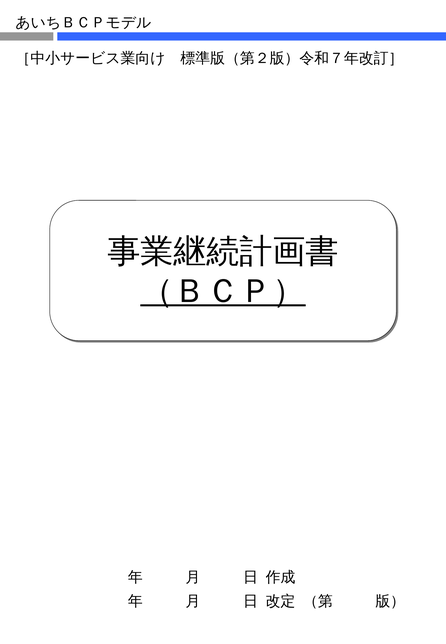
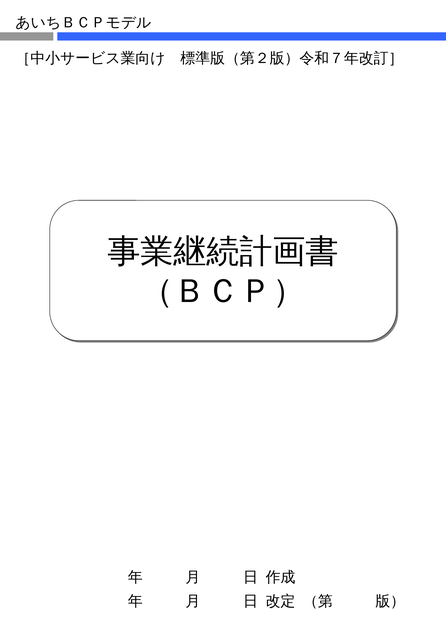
（ＢＣＰ） underline: present -> none
